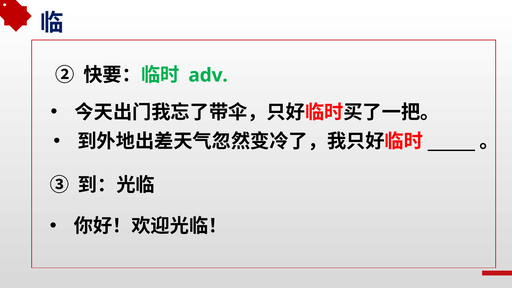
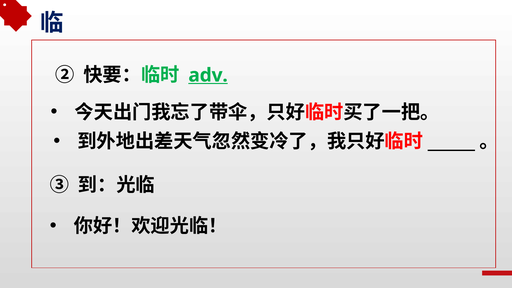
adv underline: none -> present
